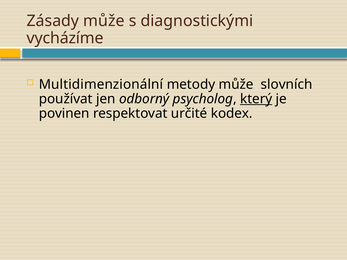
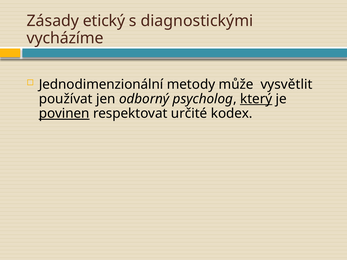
Zásady může: může -> etický
Multidimenzionální: Multidimenzionální -> Jednodimenzionální
slovních: slovních -> vysvětlit
povinen underline: none -> present
